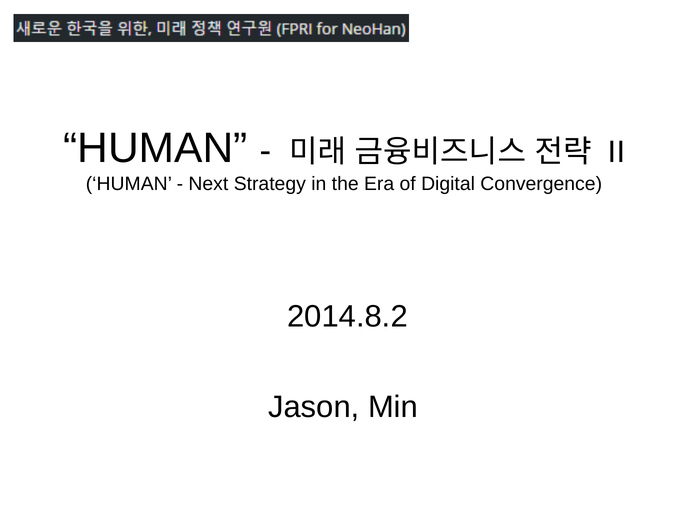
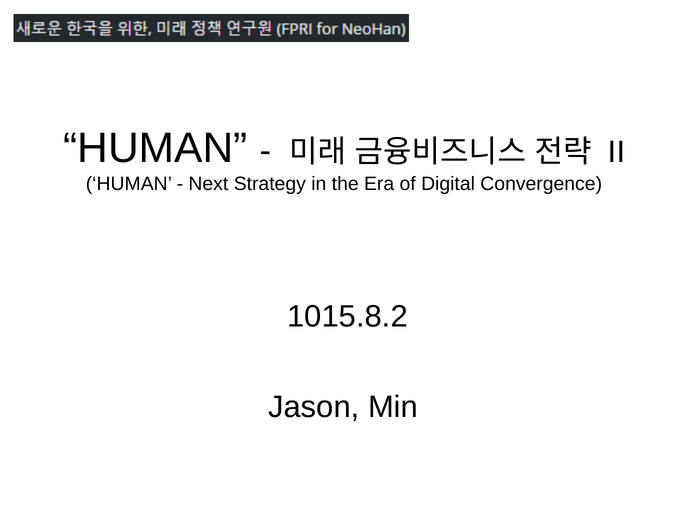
2014.8.2: 2014.8.2 -> 1015.8.2
